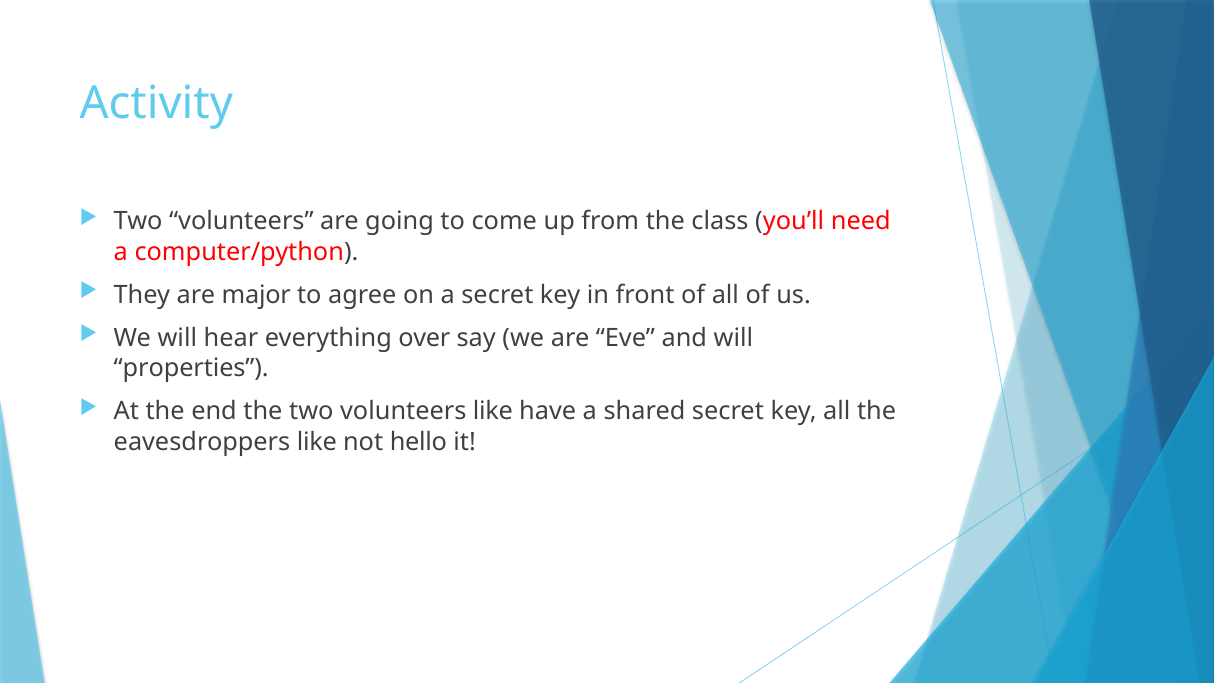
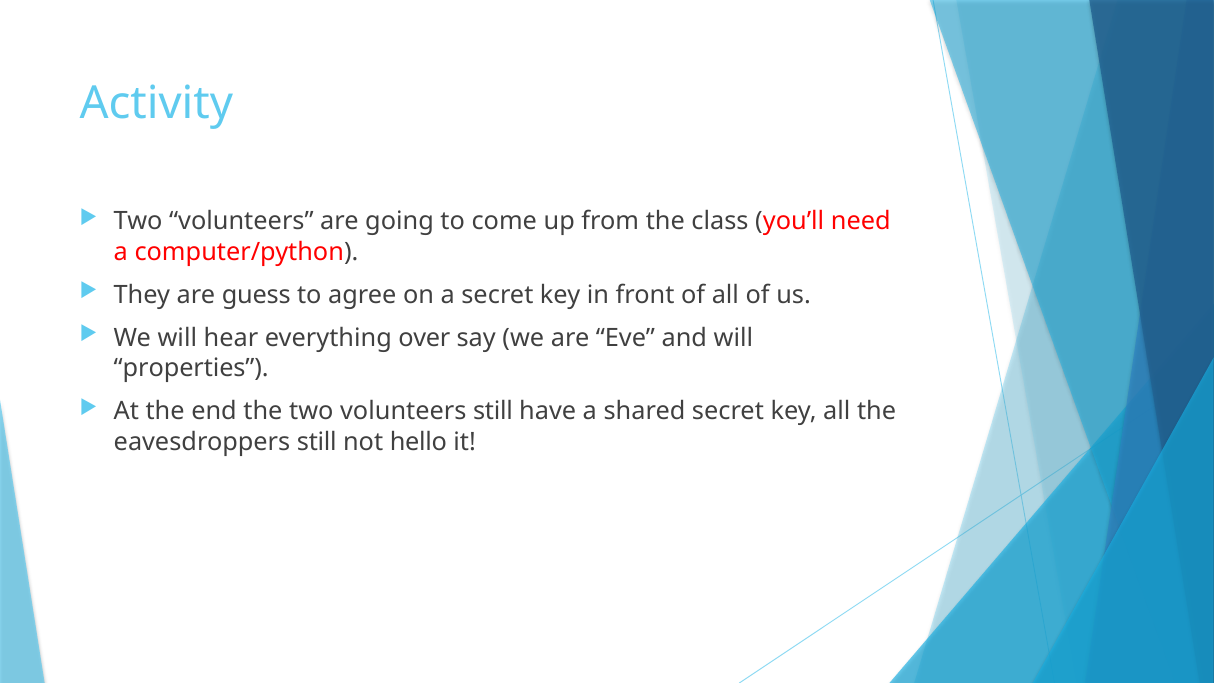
major: major -> guess
volunteers like: like -> still
eavesdroppers like: like -> still
